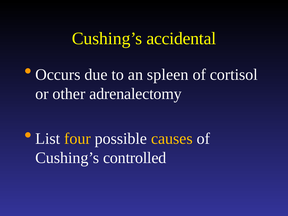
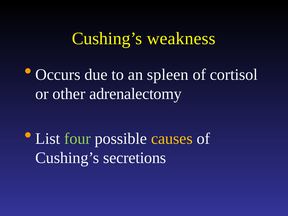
accidental: accidental -> weakness
four colour: yellow -> light green
controlled: controlled -> secretions
